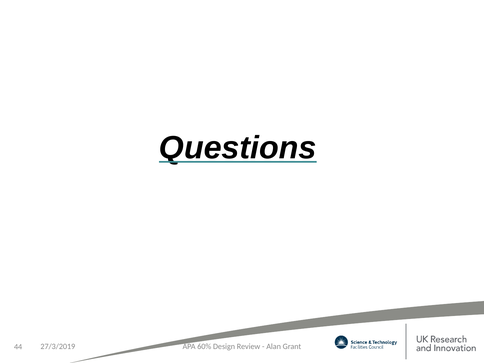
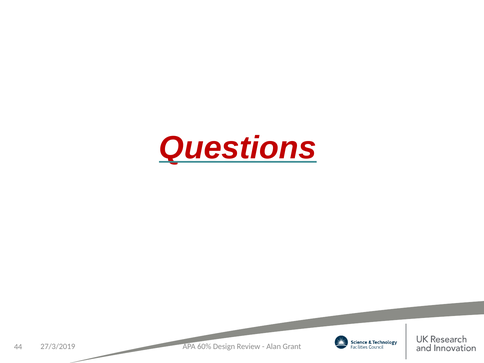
Questions colour: black -> red
